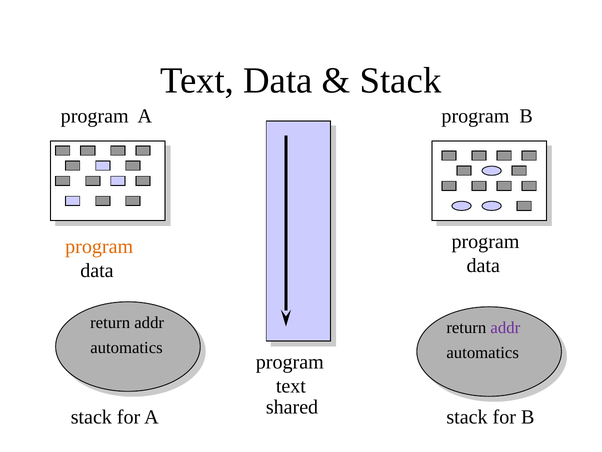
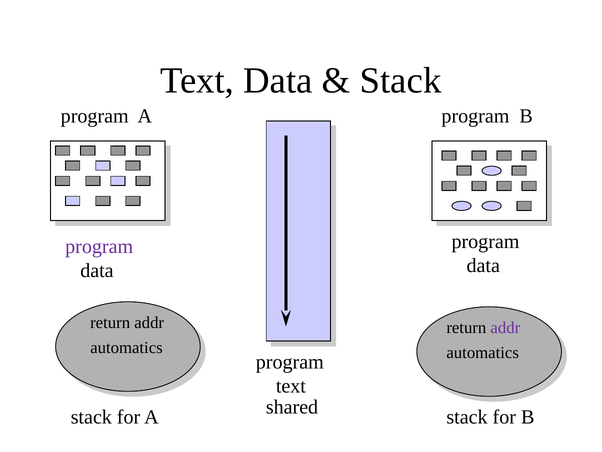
program at (99, 246) colour: orange -> purple
